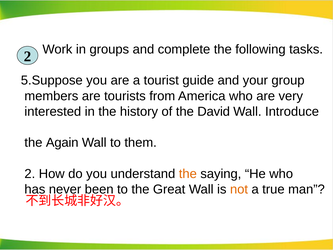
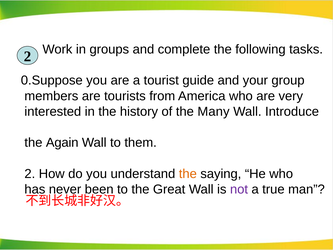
5.Suppose: 5.Suppose -> 0.Suppose
David: David -> Many
not colour: orange -> purple
